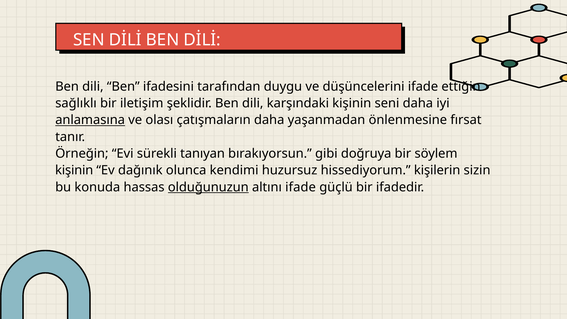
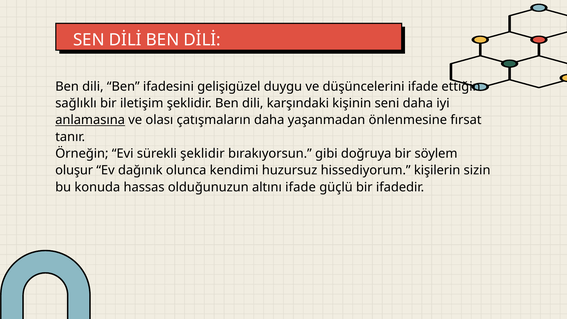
tarafından: tarafından -> gelişigüzel
sürekli tanıyan: tanıyan -> şeklidir
kişinin at (74, 170): kişinin -> oluşur
olduğunuzun underline: present -> none
